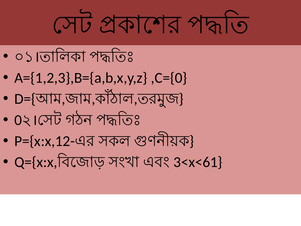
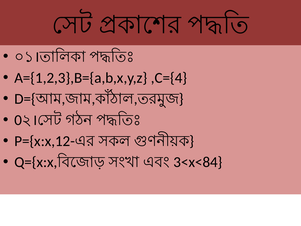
,C={0: ,C={0 -> ,C={4
3<x<61: 3<x<61 -> 3<x<84
